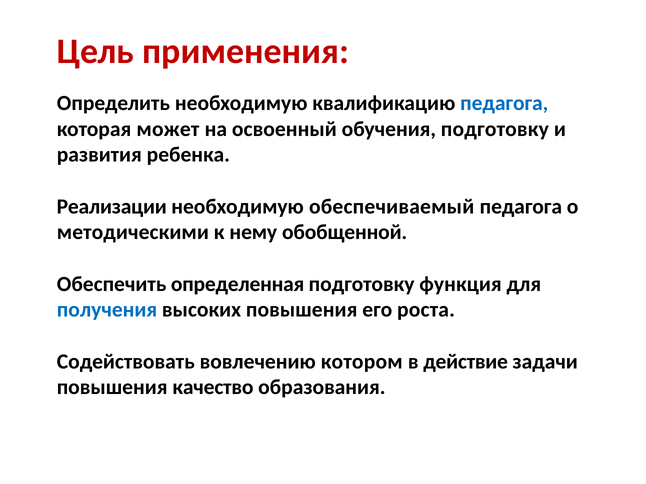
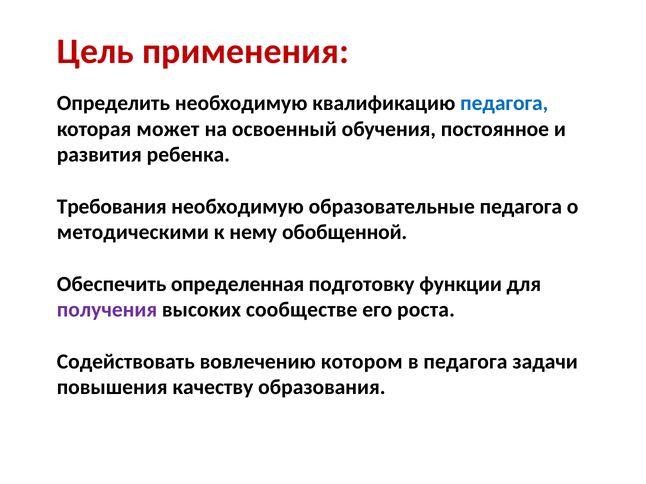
обучения подготовку: подготовку -> постоянное
Реализации: Реализации -> Требования
обеспечиваемый: обеспечиваемый -> образовательные
функция: функция -> функции
получения colour: blue -> purple
высоких повышения: повышения -> сообществе
в действие: действие -> педагога
качество: качество -> качеству
